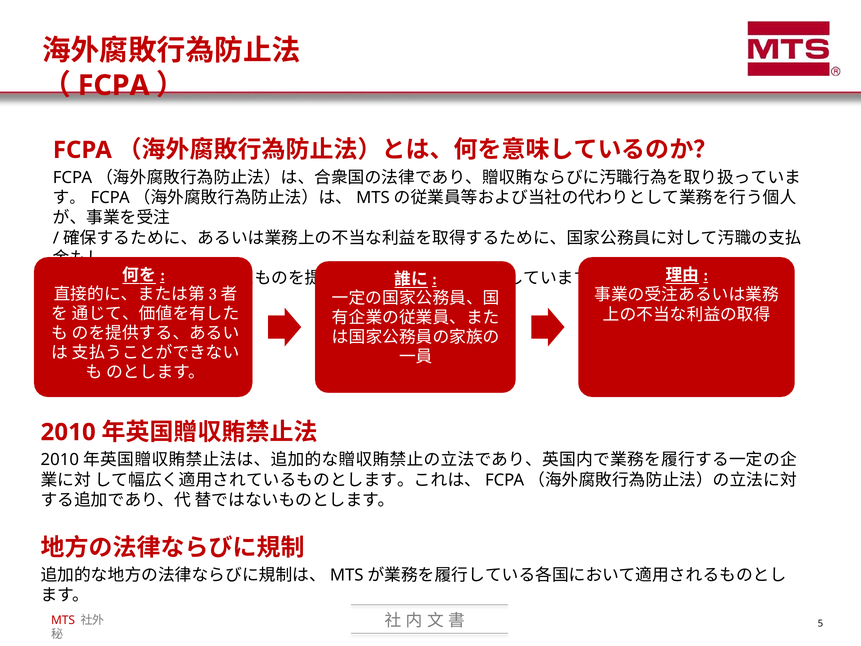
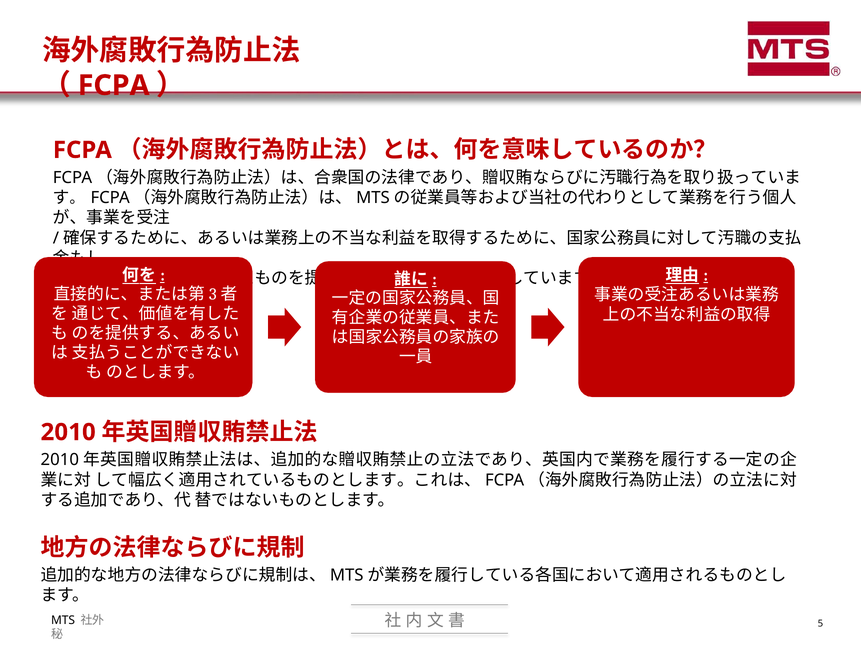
MTS colour: red -> black
